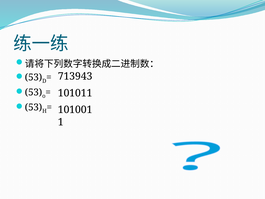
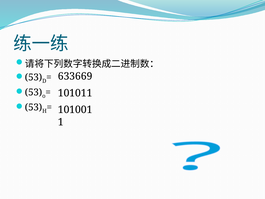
713943: 713943 -> 633669
